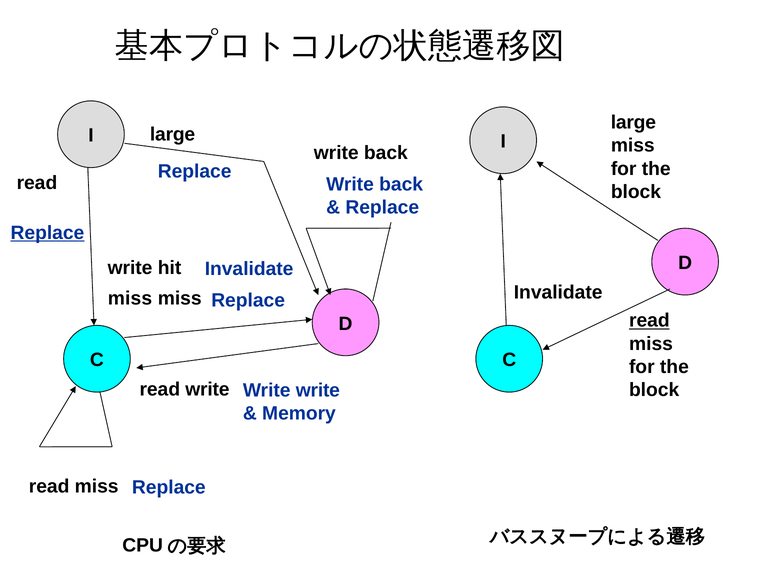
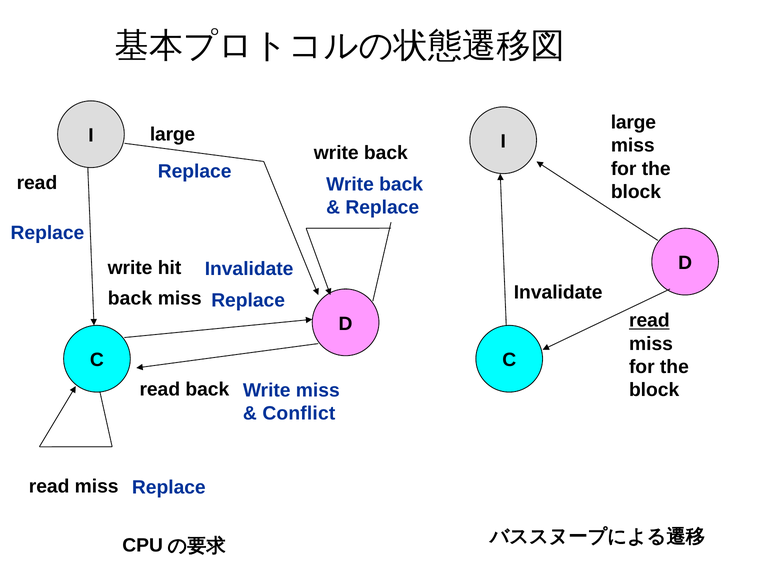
Replace at (47, 233) underline: present -> none
miss at (130, 298): miss -> back
read write: write -> back
write at (318, 390): write -> miss
Memory: Memory -> Conflict
